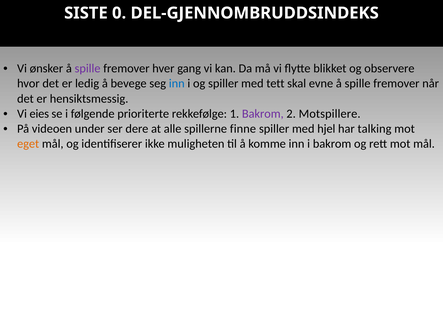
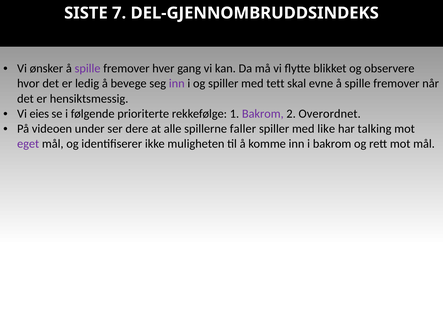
0: 0 -> 7
inn at (177, 84) colour: blue -> purple
Motspillere: Motspillere -> Overordnet
finne: finne -> faller
hjel: hjel -> like
eget colour: orange -> purple
